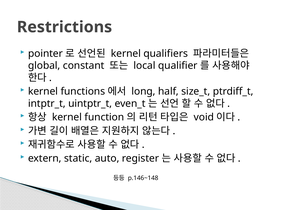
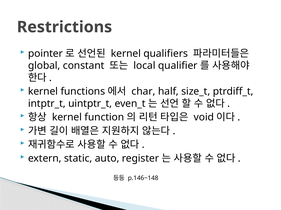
long: long -> char
